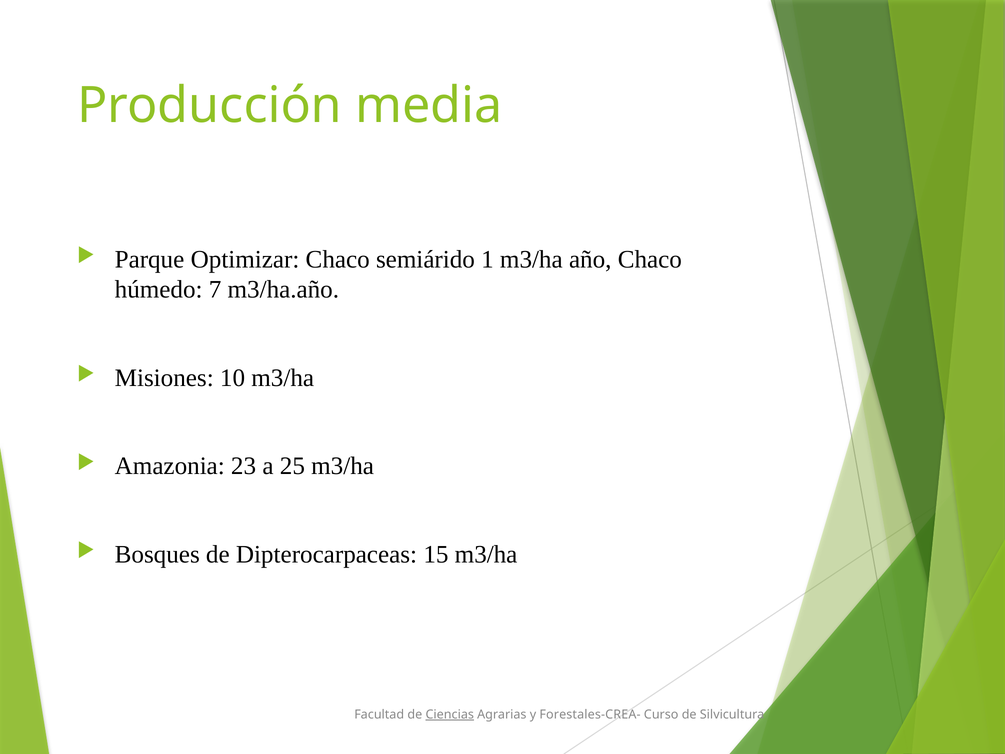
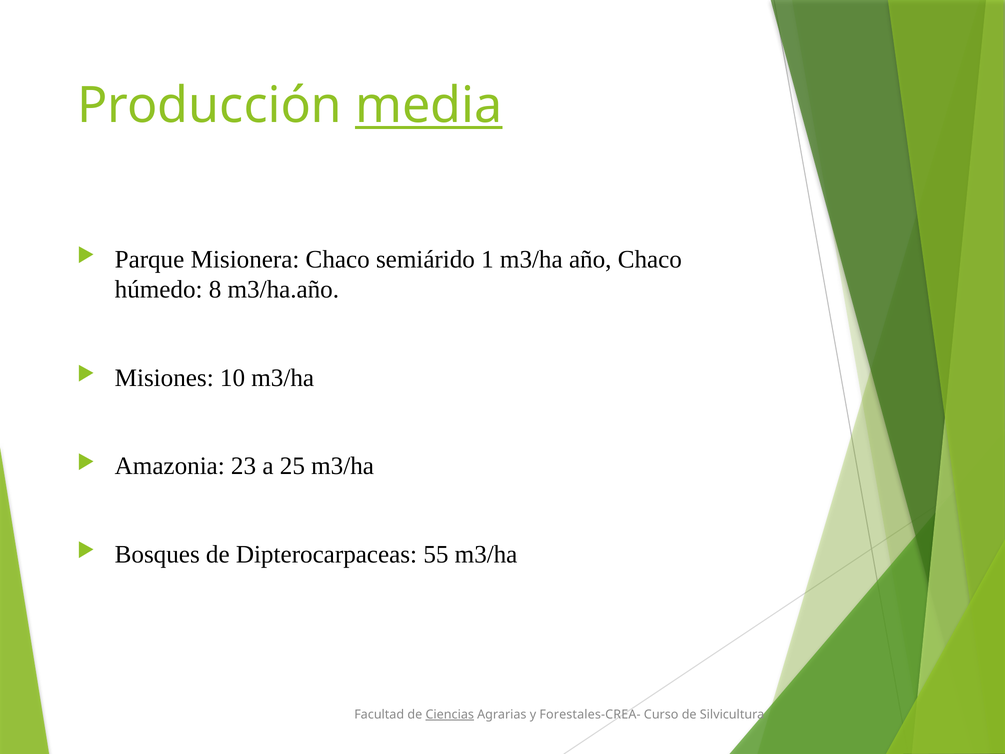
media underline: none -> present
Optimizar: Optimizar -> Misionera
7: 7 -> 8
15: 15 -> 55
